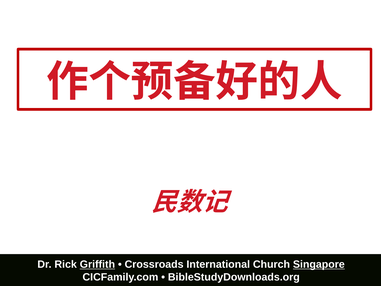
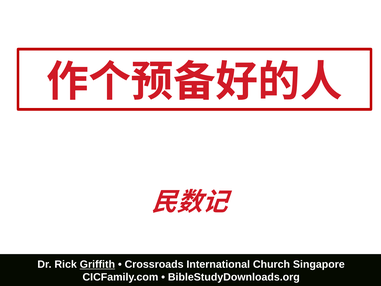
Singapore underline: present -> none
